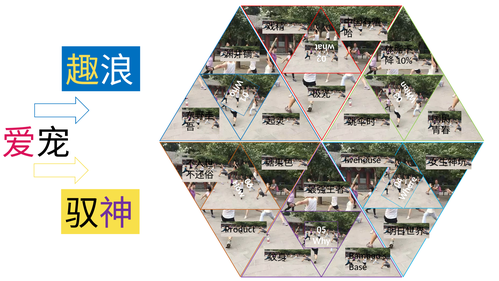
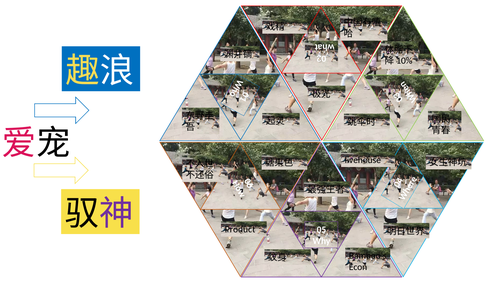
Base: Base -> Econ
